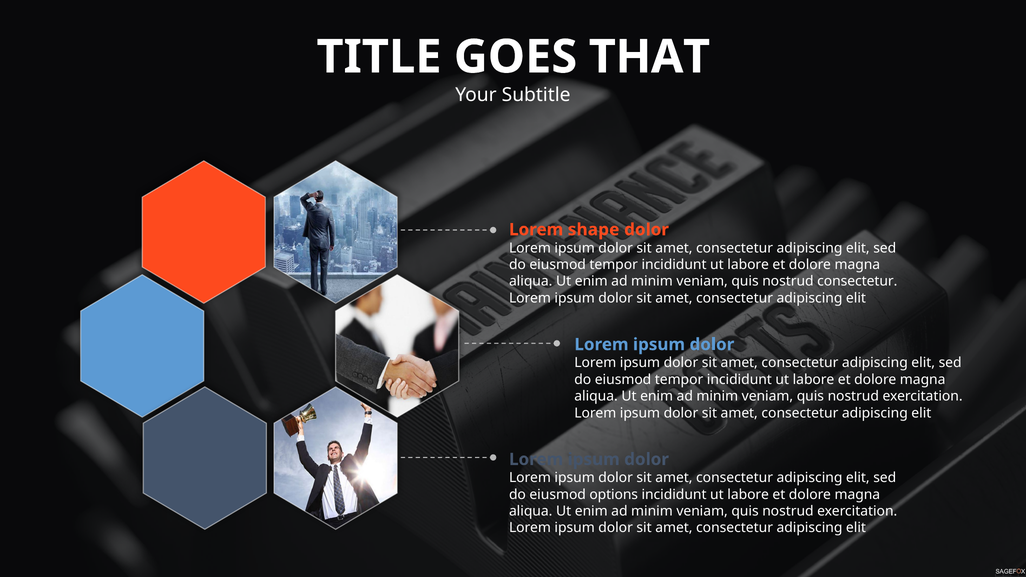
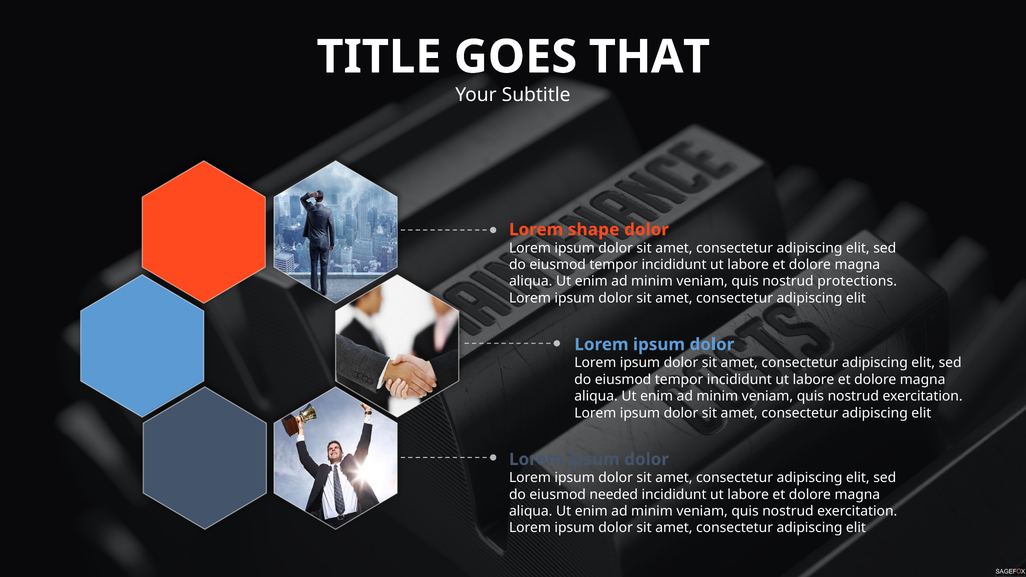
nostrud consectetur: consectetur -> protections
options: options -> needed
